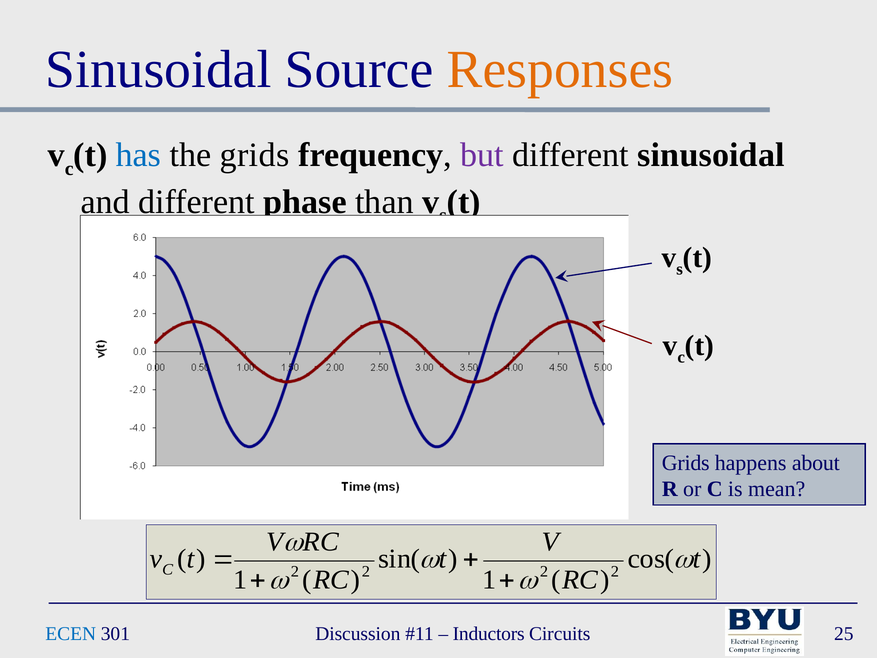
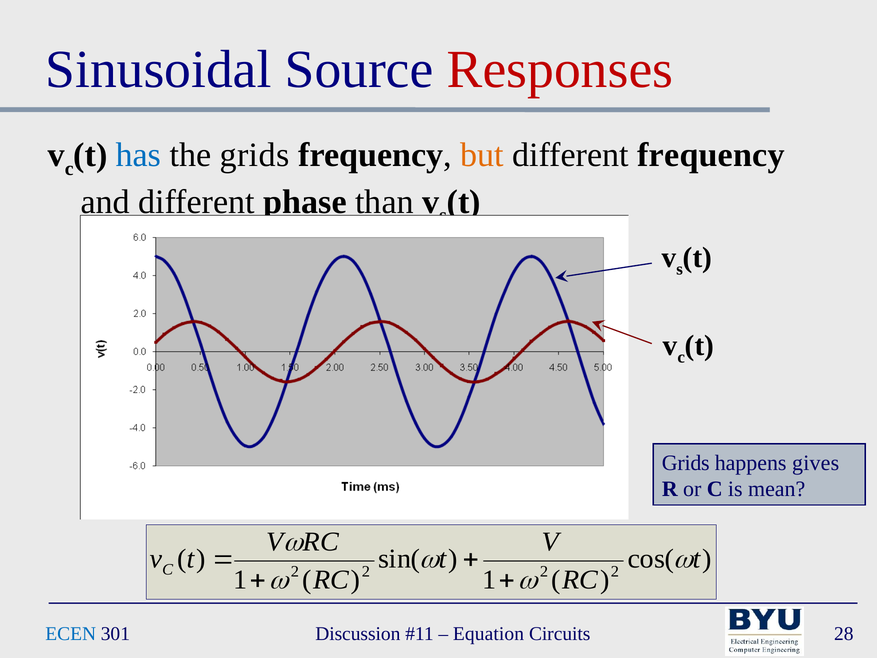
Responses colour: orange -> red
but colour: purple -> orange
different sinusoidal: sinusoidal -> frequency
about: about -> gives
Inductors: Inductors -> Equation
25: 25 -> 28
